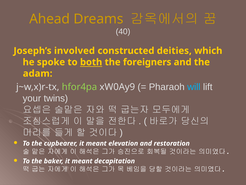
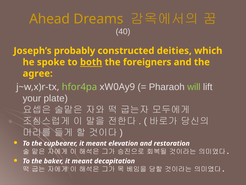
involved: involved -> probably
adam: adam -> agree
will colour: light blue -> light green
twins: twins -> plate
